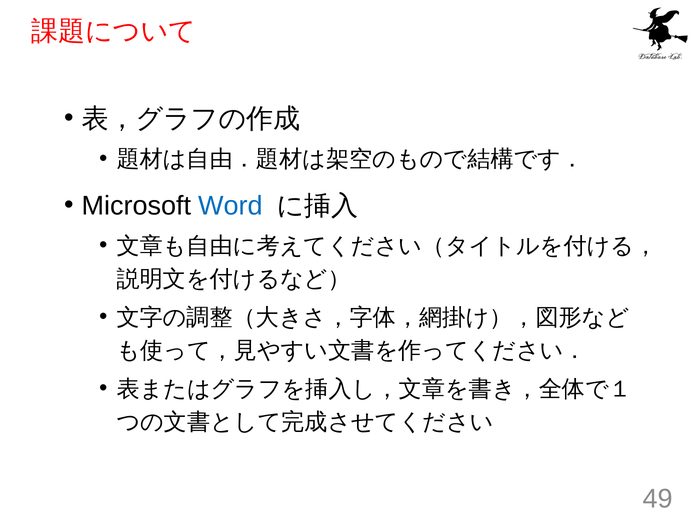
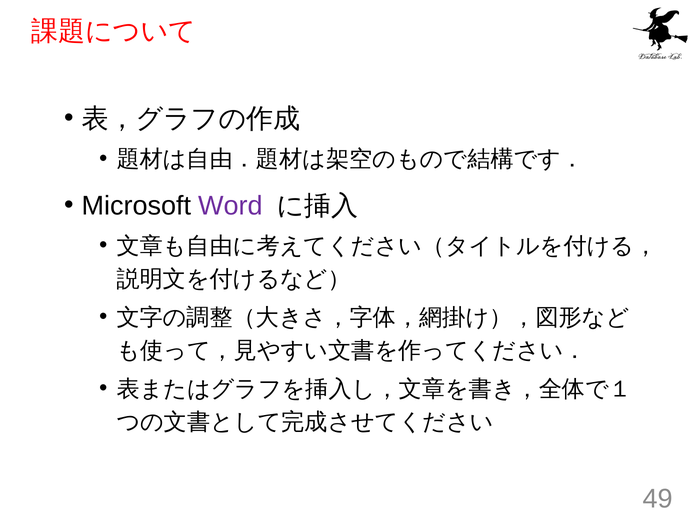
Word colour: blue -> purple
